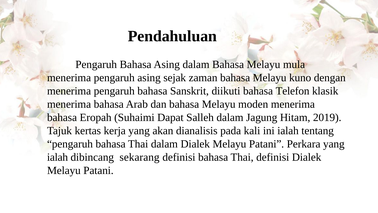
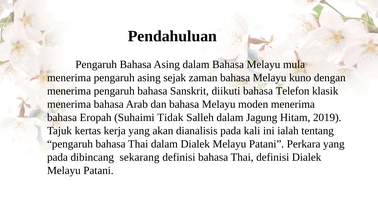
Dapat: Dapat -> Tidak
ialah at (57, 157): ialah -> pada
